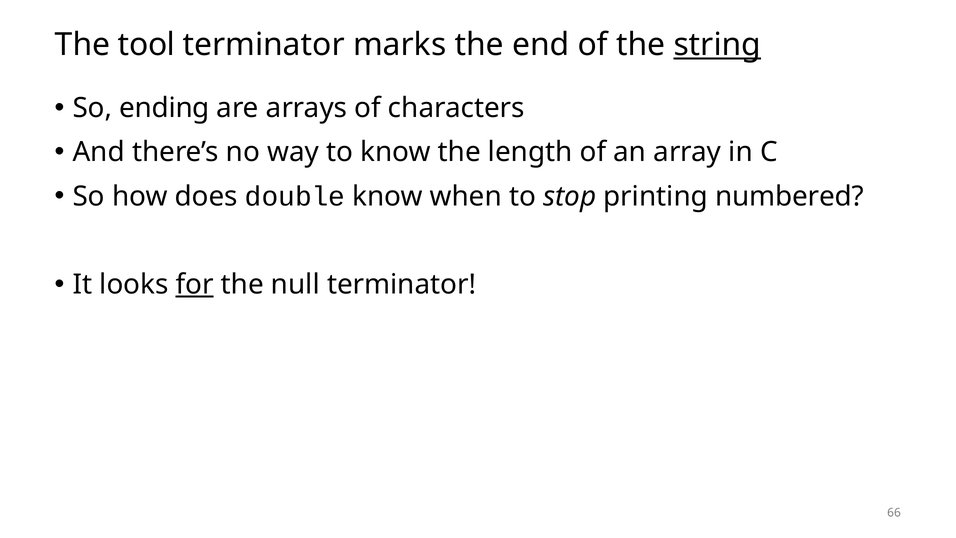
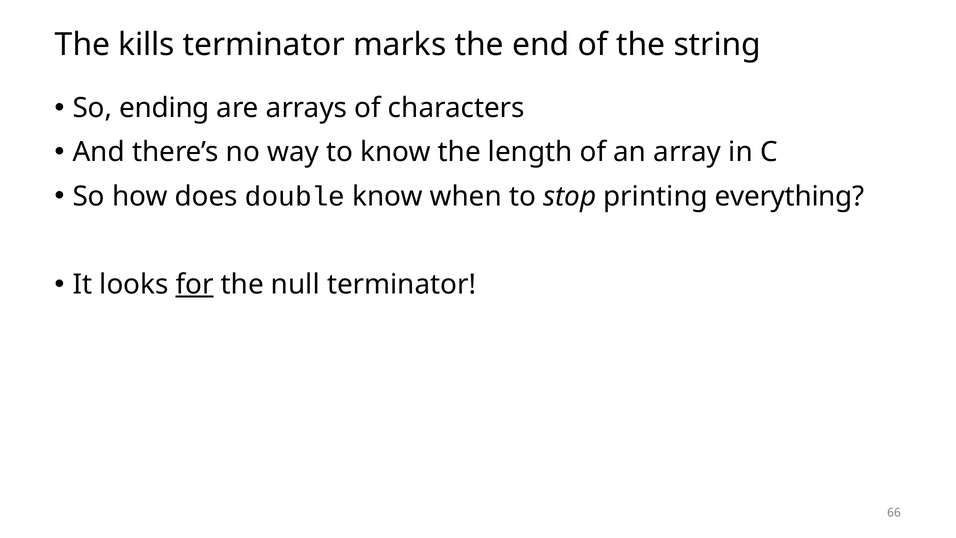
tool: tool -> kills
string underline: present -> none
numbered: numbered -> everything
